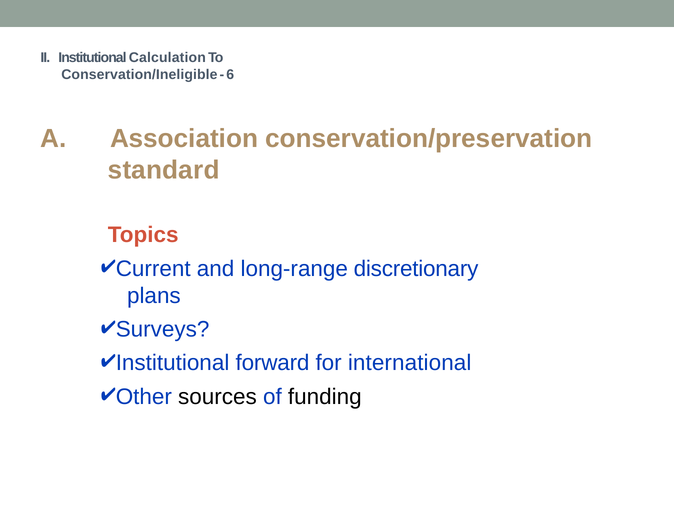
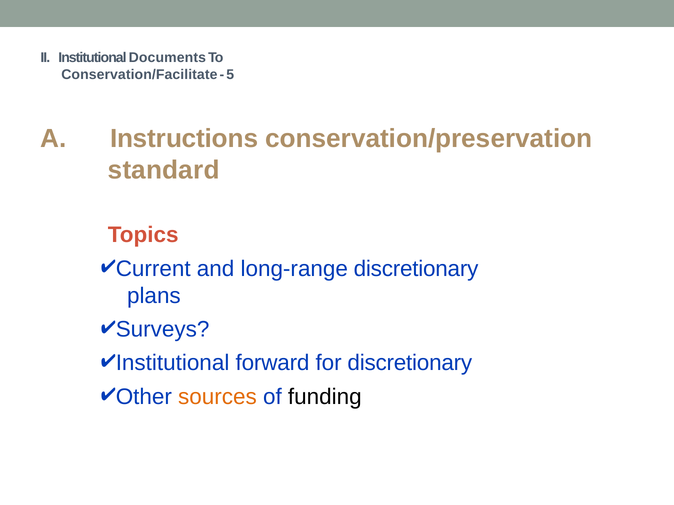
Calculation: Calculation -> Documents
Conservation/Ineligible: Conservation/Ineligible -> Conservation/Facilitate
6: 6 -> 5
Association: Association -> Instructions
for international: international -> discretionary
sources colour: black -> orange
